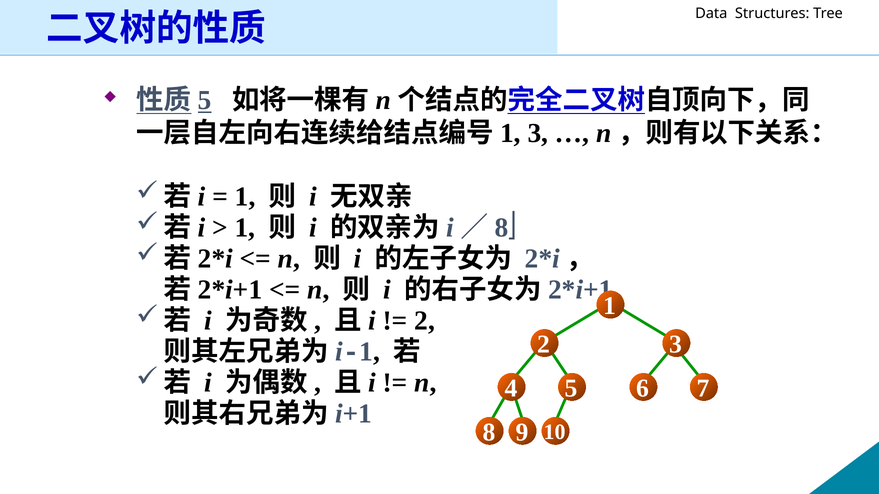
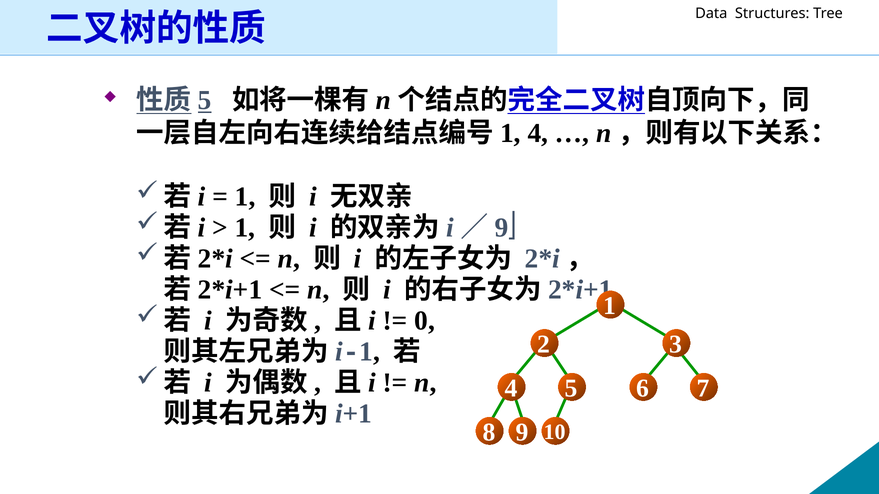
1 3: 3 -> 4
8 at (502, 228): 8 -> 9
2 at (425, 321): 2 -> 0
